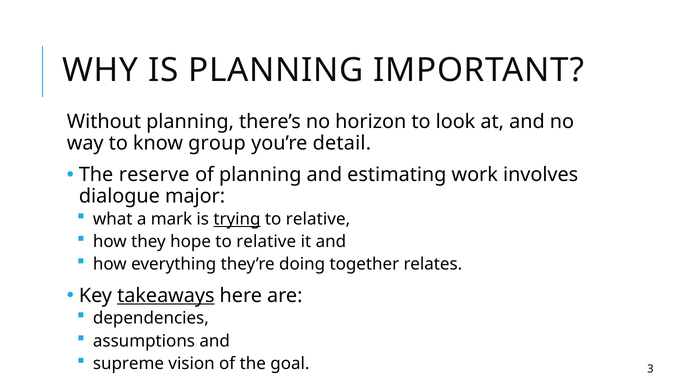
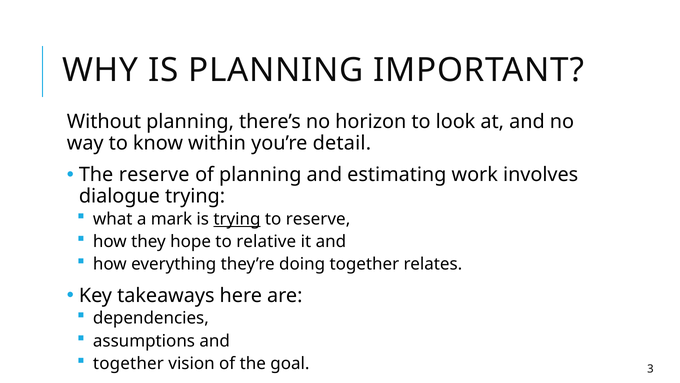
group: group -> within
dialogue major: major -> trying
relative at (318, 219): relative -> reserve
takeaways underline: present -> none
supreme at (128, 363): supreme -> together
